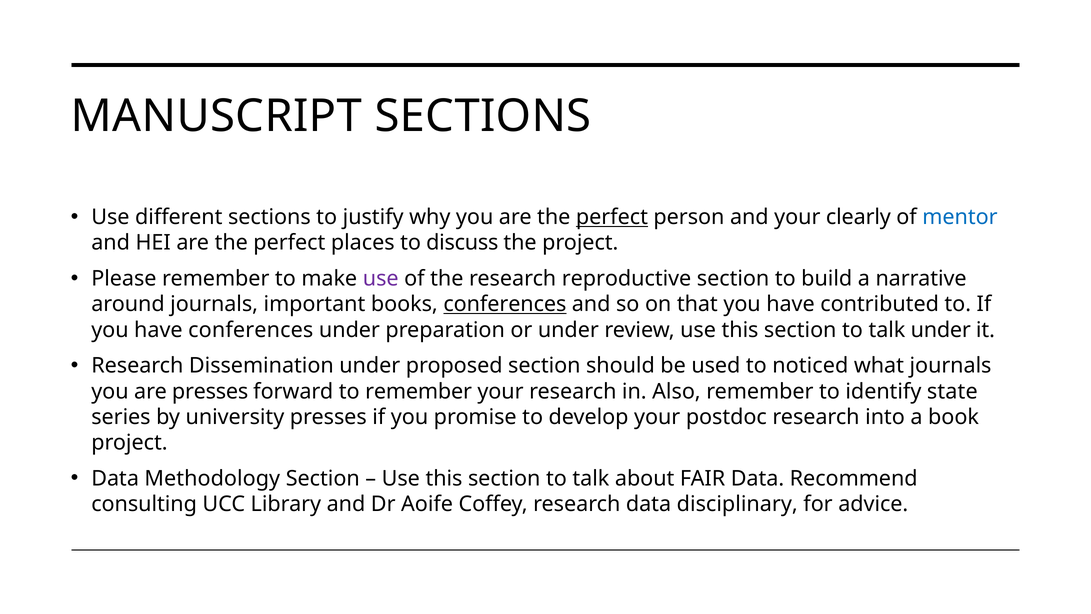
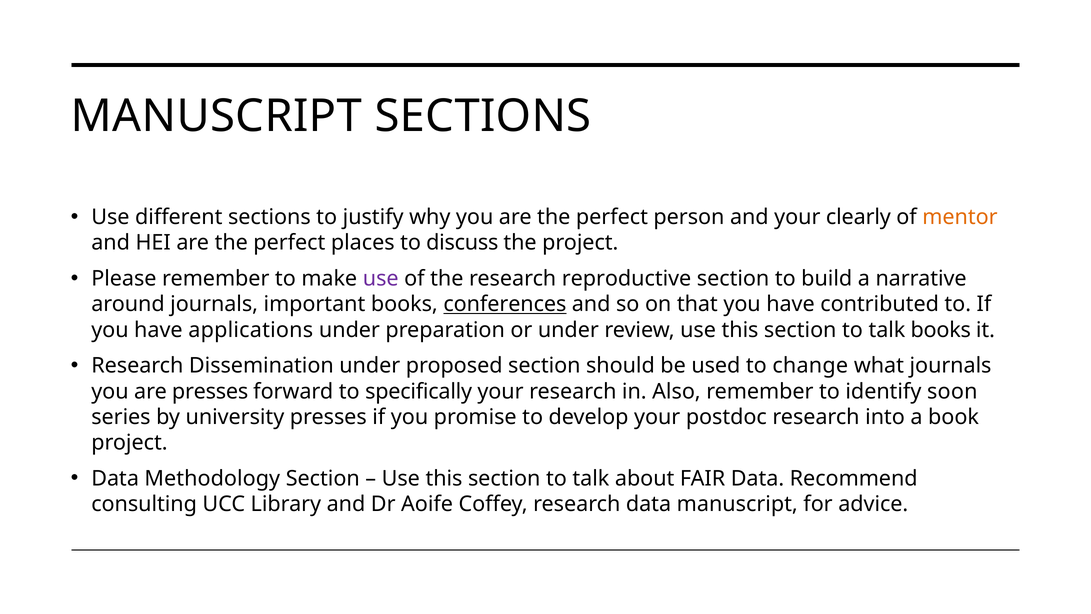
perfect at (612, 217) underline: present -> none
mentor colour: blue -> orange
have conferences: conferences -> applications
talk under: under -> books
noticed: noticed -> change
to remember: remember -> specifically
state: state -> soon
data disciplinary: disciplinary -> manuscript
